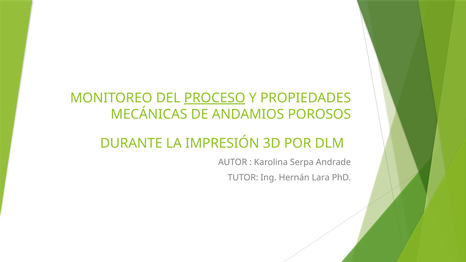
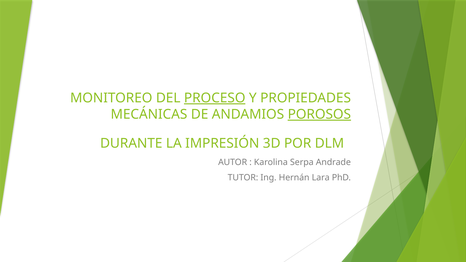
POROSOS underline: none -> present
